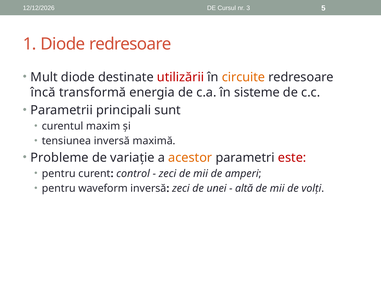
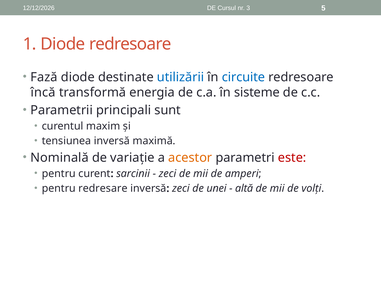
Mult: Mult -> Fază
utilizării colour: red -> blue
circuite colour: orange -> blue
Probleme: Probleme -> Nominală
control: control -> sarcinii
waveform: waveform -> redresare
